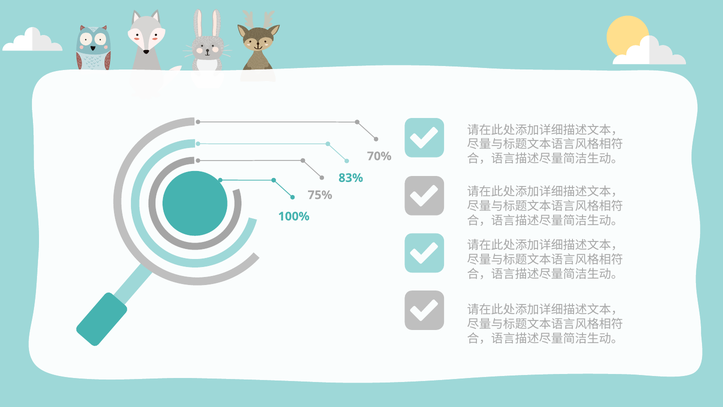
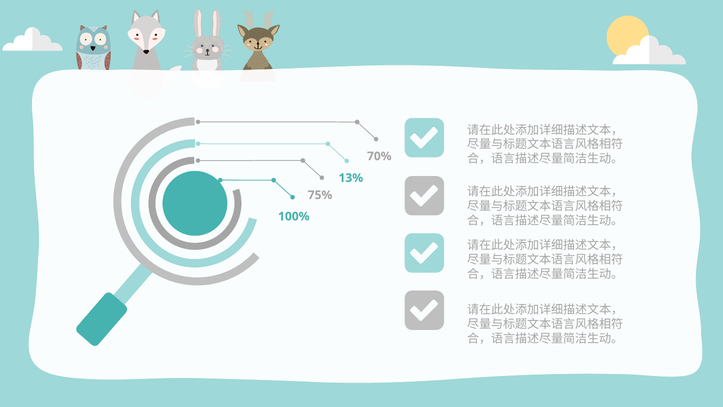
83%: 83% -> 13%
